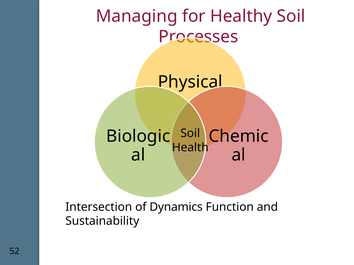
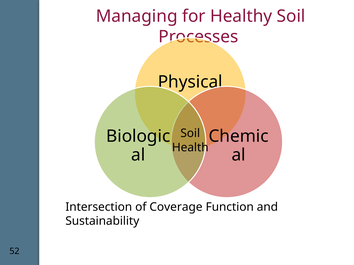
Dynamics: Dynamics -> Coverage
